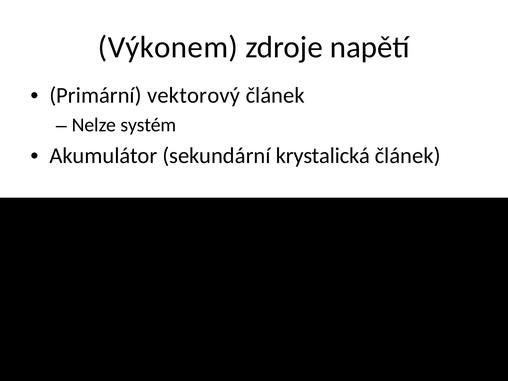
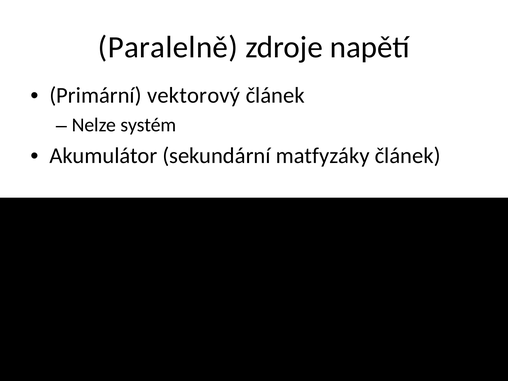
Výkonem: Výkonem -> Paralelně
krystalická: krystalická -> matfyzáky
